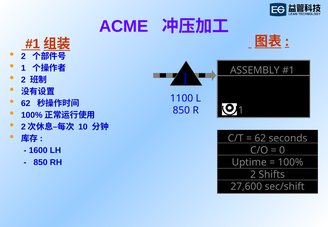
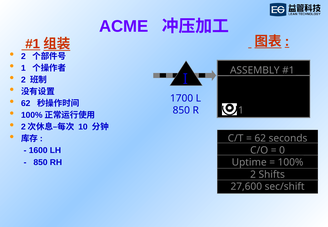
1100: 1100 -> 1700
